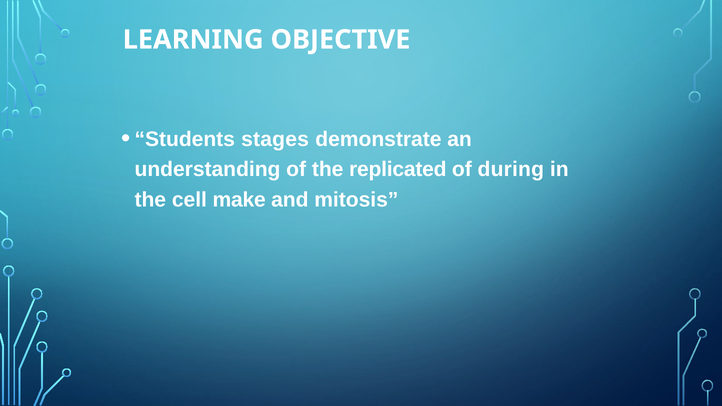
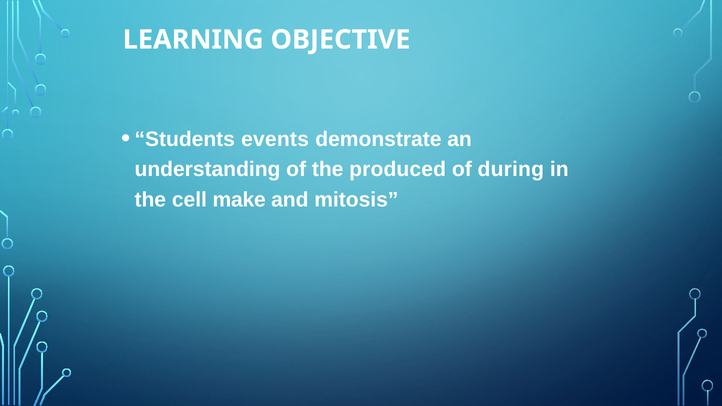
stages: stages -> events
replicated: replicated -> produced
